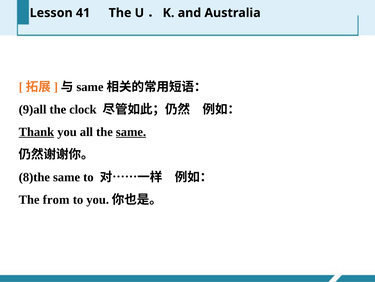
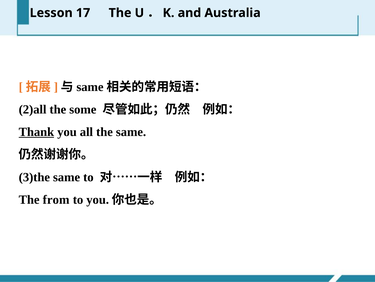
41: 41 -> 17
9)all: 9)all -> 2)all
clock: clock -> some
same at (131, 132) underline: present -> none
8)the: 8)the -> 3)the
